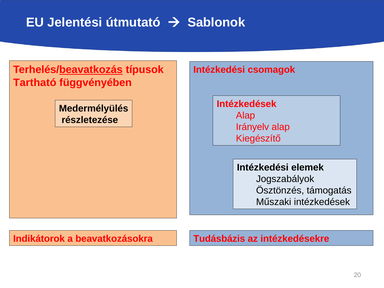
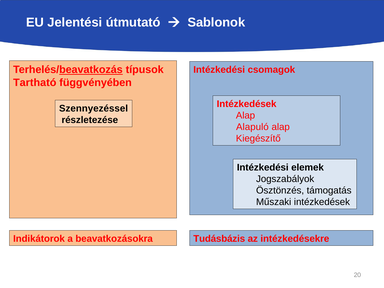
Medermélyülés: Medermélyülés -> Szennyezéssel
Irányelv: Irányelv -> Alapuló
